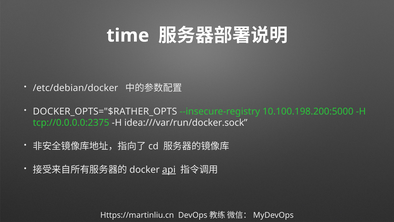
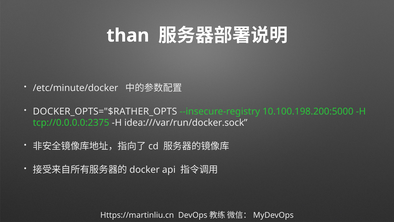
time: time -> than
/etc/debian/docker: /etc/debian/docker -> /etc/minute/docker
api underline: present -> none
